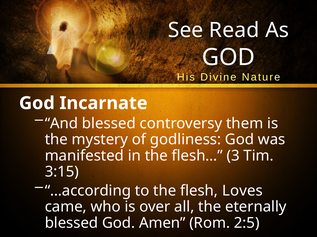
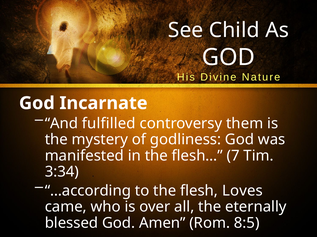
Read: Read -> Child
And blessed: blessed -> fulfilled
3: 3 -> 7
3:15: 3:15 -> 3:34
2:5: 2:5 -> 8:5
